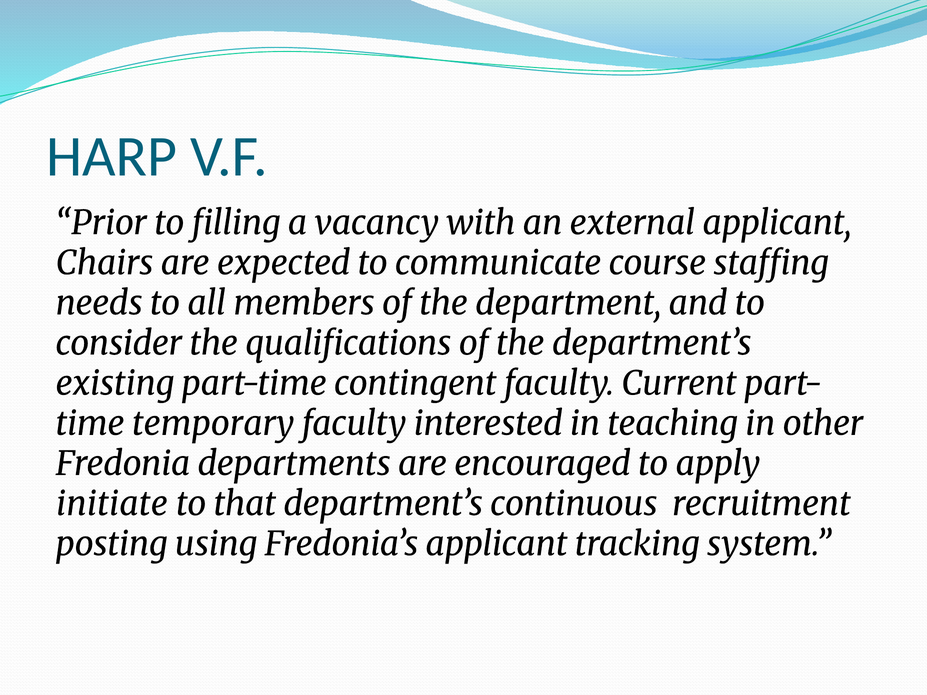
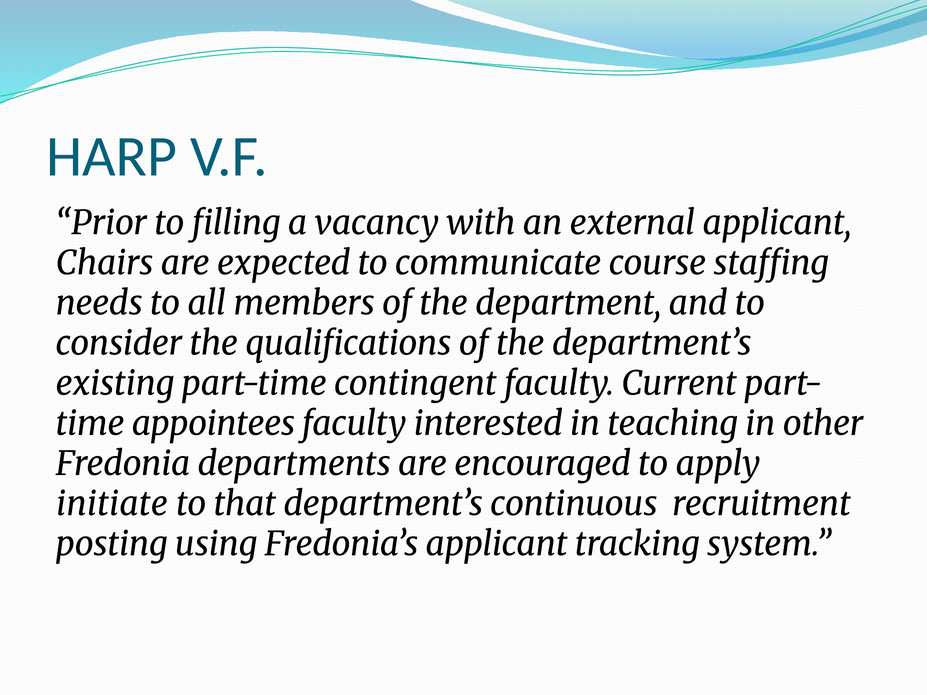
temporary: temporary -> appointees
